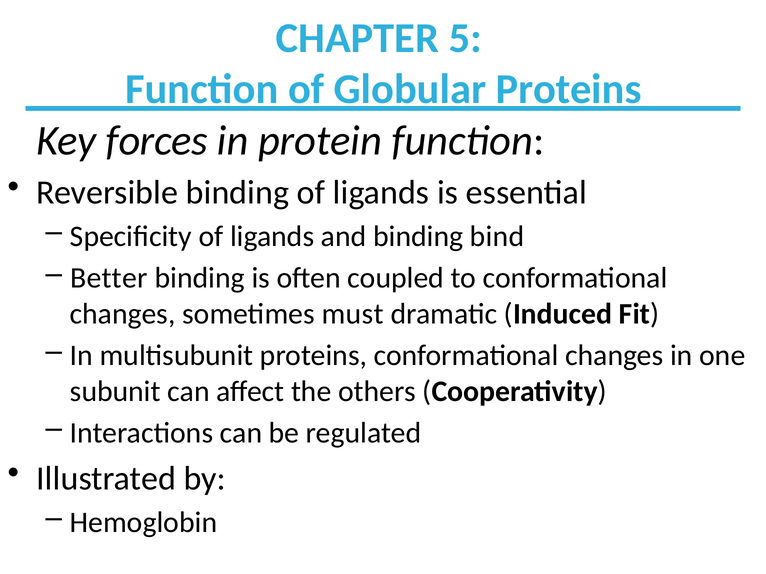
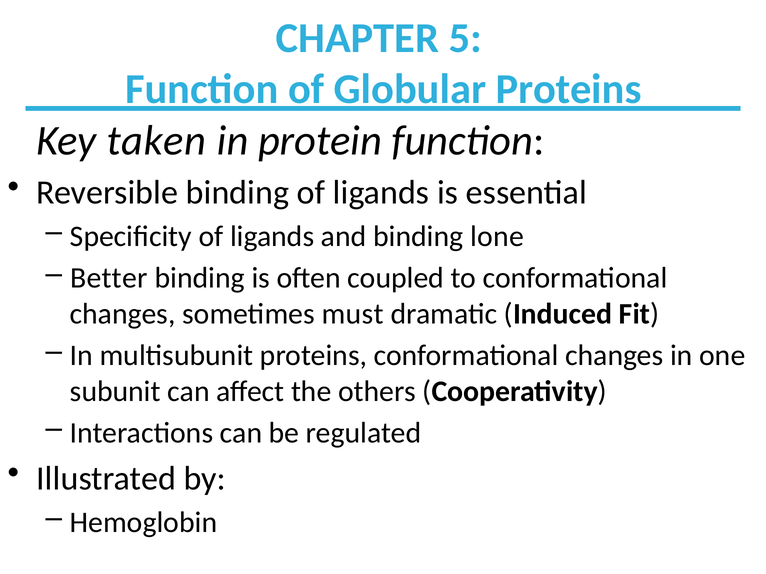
forces: forces -> taken
bind: bind -> lone
